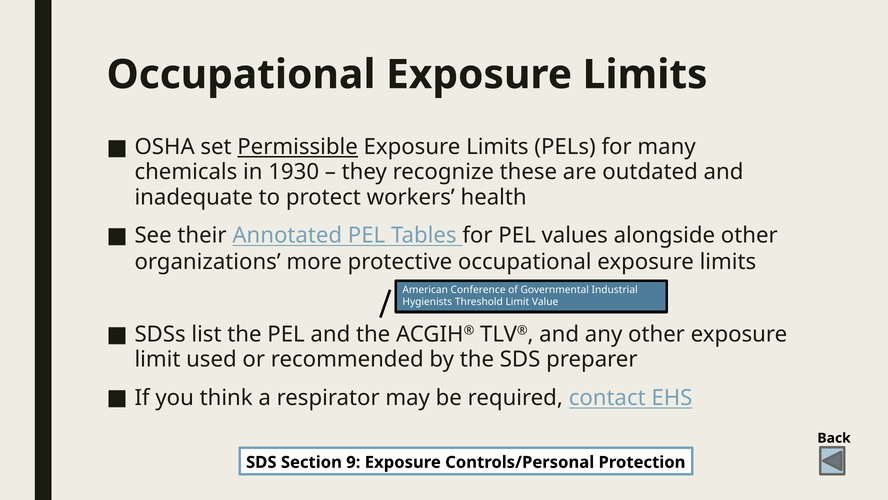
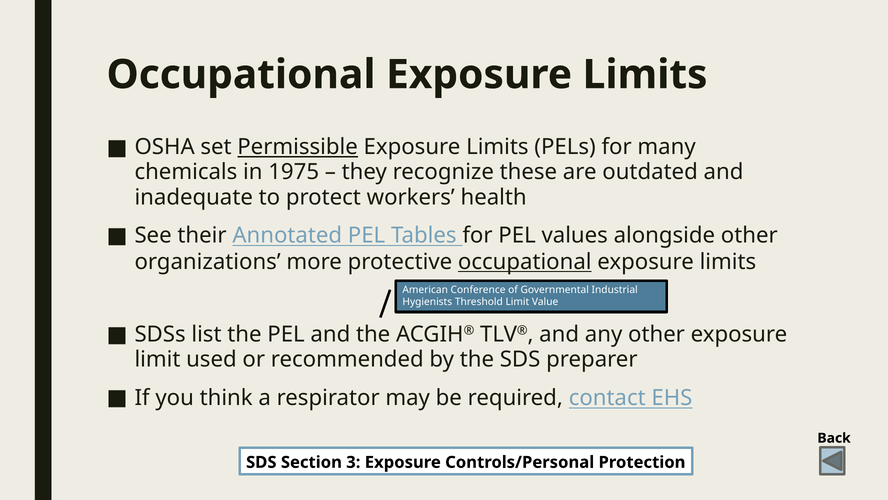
1930: 1930 -> 1975
occupational at (525, 262) underline: none -> present
9: 9 -> 3
